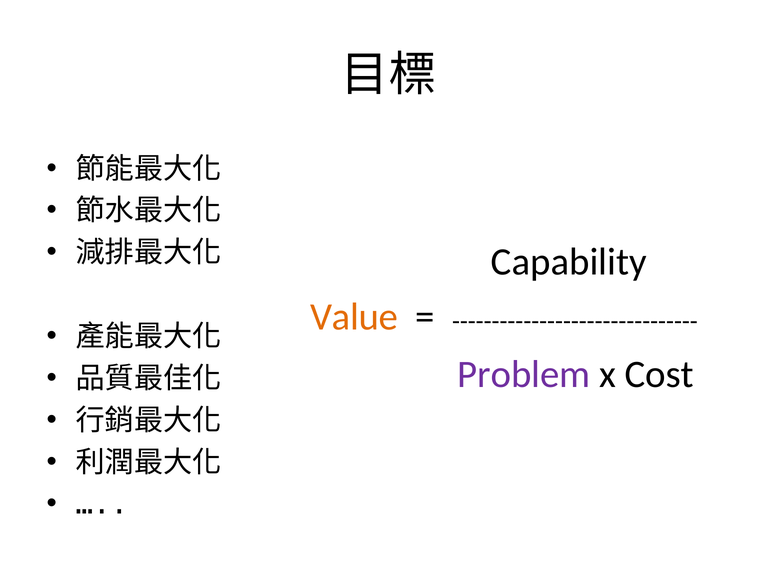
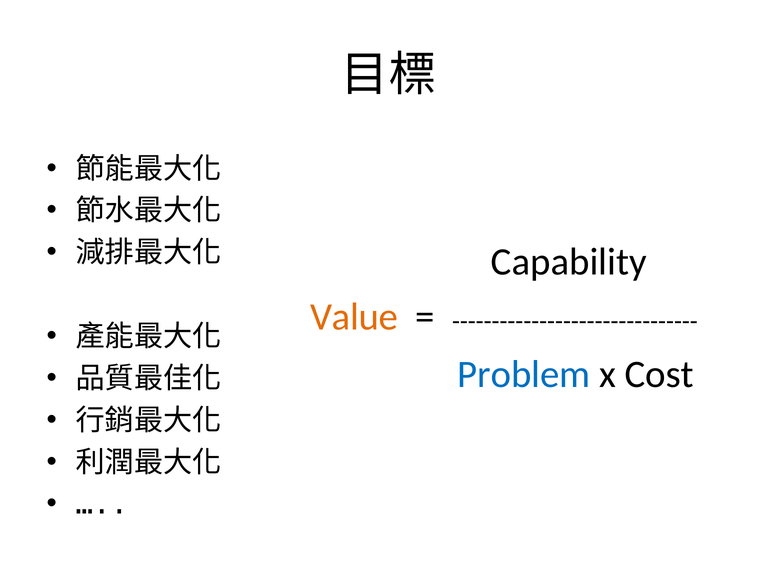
Problem colour: purple -> blue
